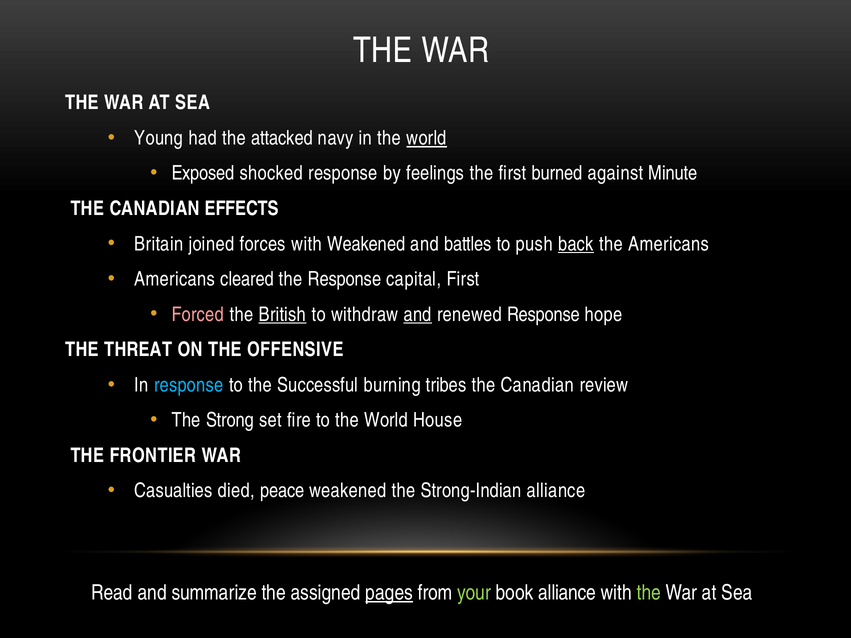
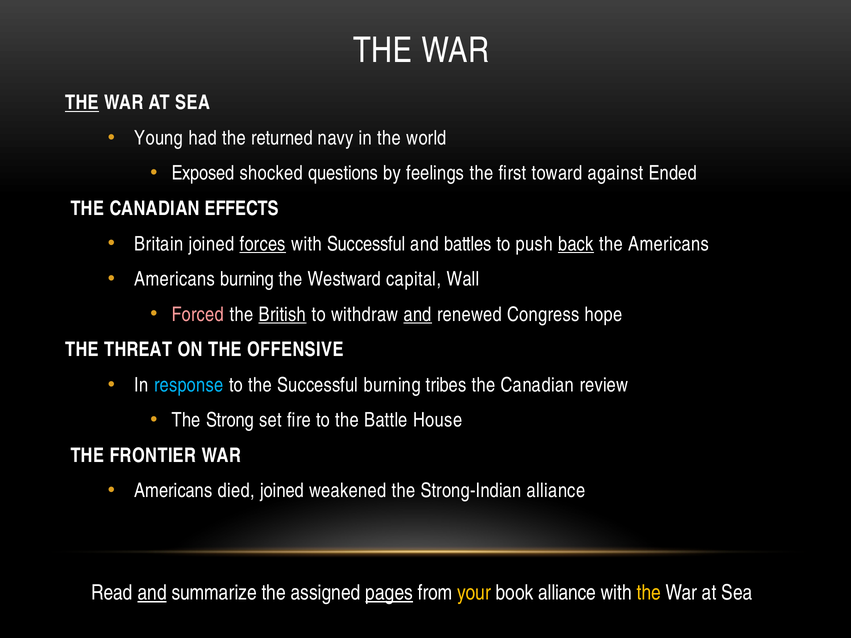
THE at (82, 103) underline: none -> present
attacked: attacked -> returned
world at (427, 138) underline: present -> none
shocked response: response -> questions
burned: burned -> toward
Minute: Minute -> Ended
forces underline: none -> present
with Weakened: Weakened -> Successful
Americans cleared: cleared -> burning
the Response: Response -> Westward
capital First: First -> Wall
renewed Response: Response -> Congress
to the World: World -> Battle
Casualties at (173, 491): Casualties -> Americans
died peace: peace -> joined
and at (152, 593) underline: none -> present
your colour: light green -> yellow
the at (649, 593) colour: light green -> yellow
